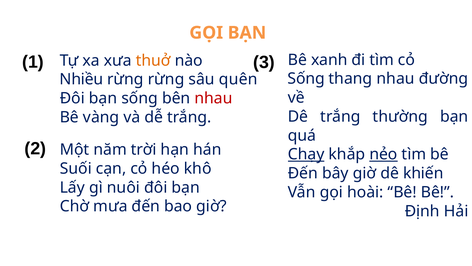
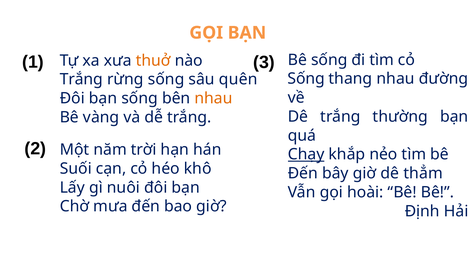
Bê xanh: xanh -> sống
Nhiều at (81, 80): Nhiều -> Trắng
rừng rừng: rừng -> sống
nhau at (214, 98) colour: red -> orange
nẻo underline: present -> none
khiến: khiến -> thẳm
